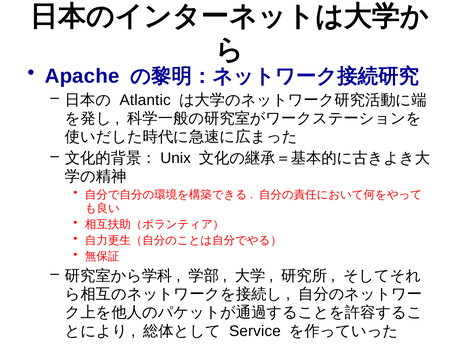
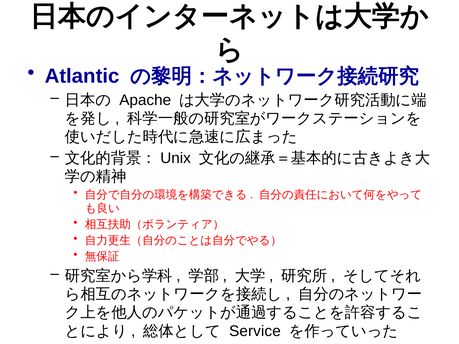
Apache: Apache -> Atlantic
Atlantic: Atlantic -> Apache
